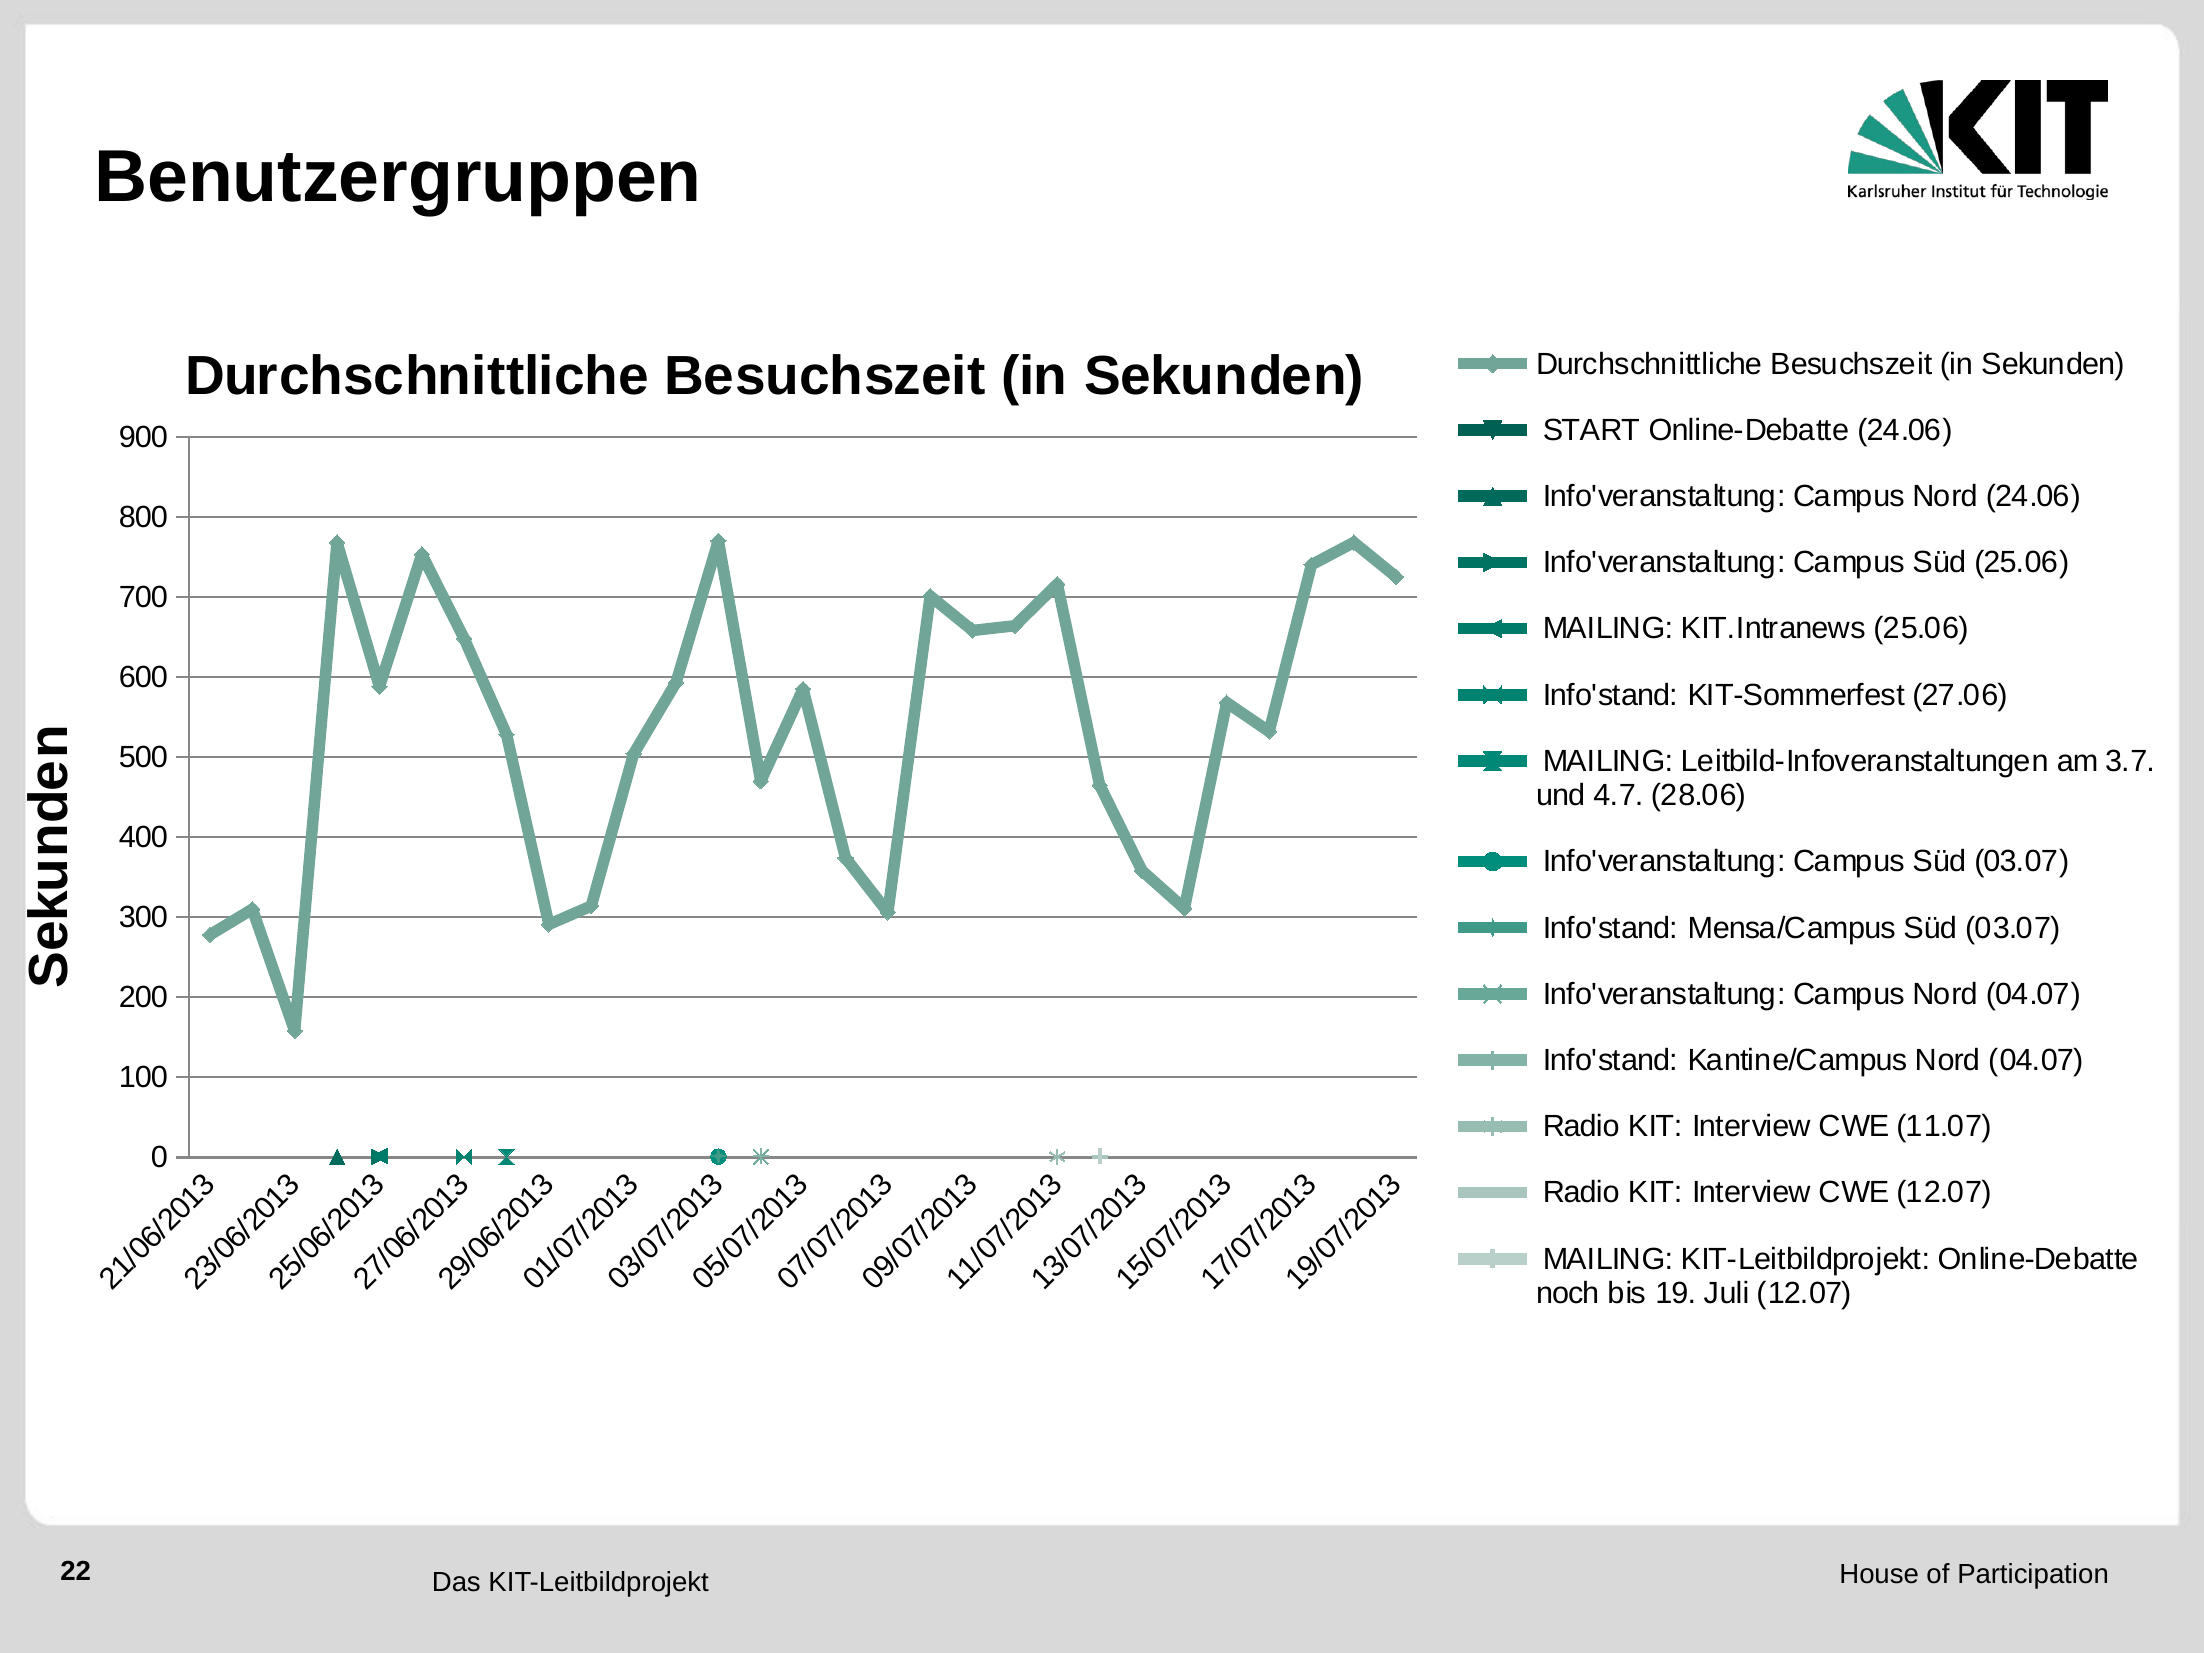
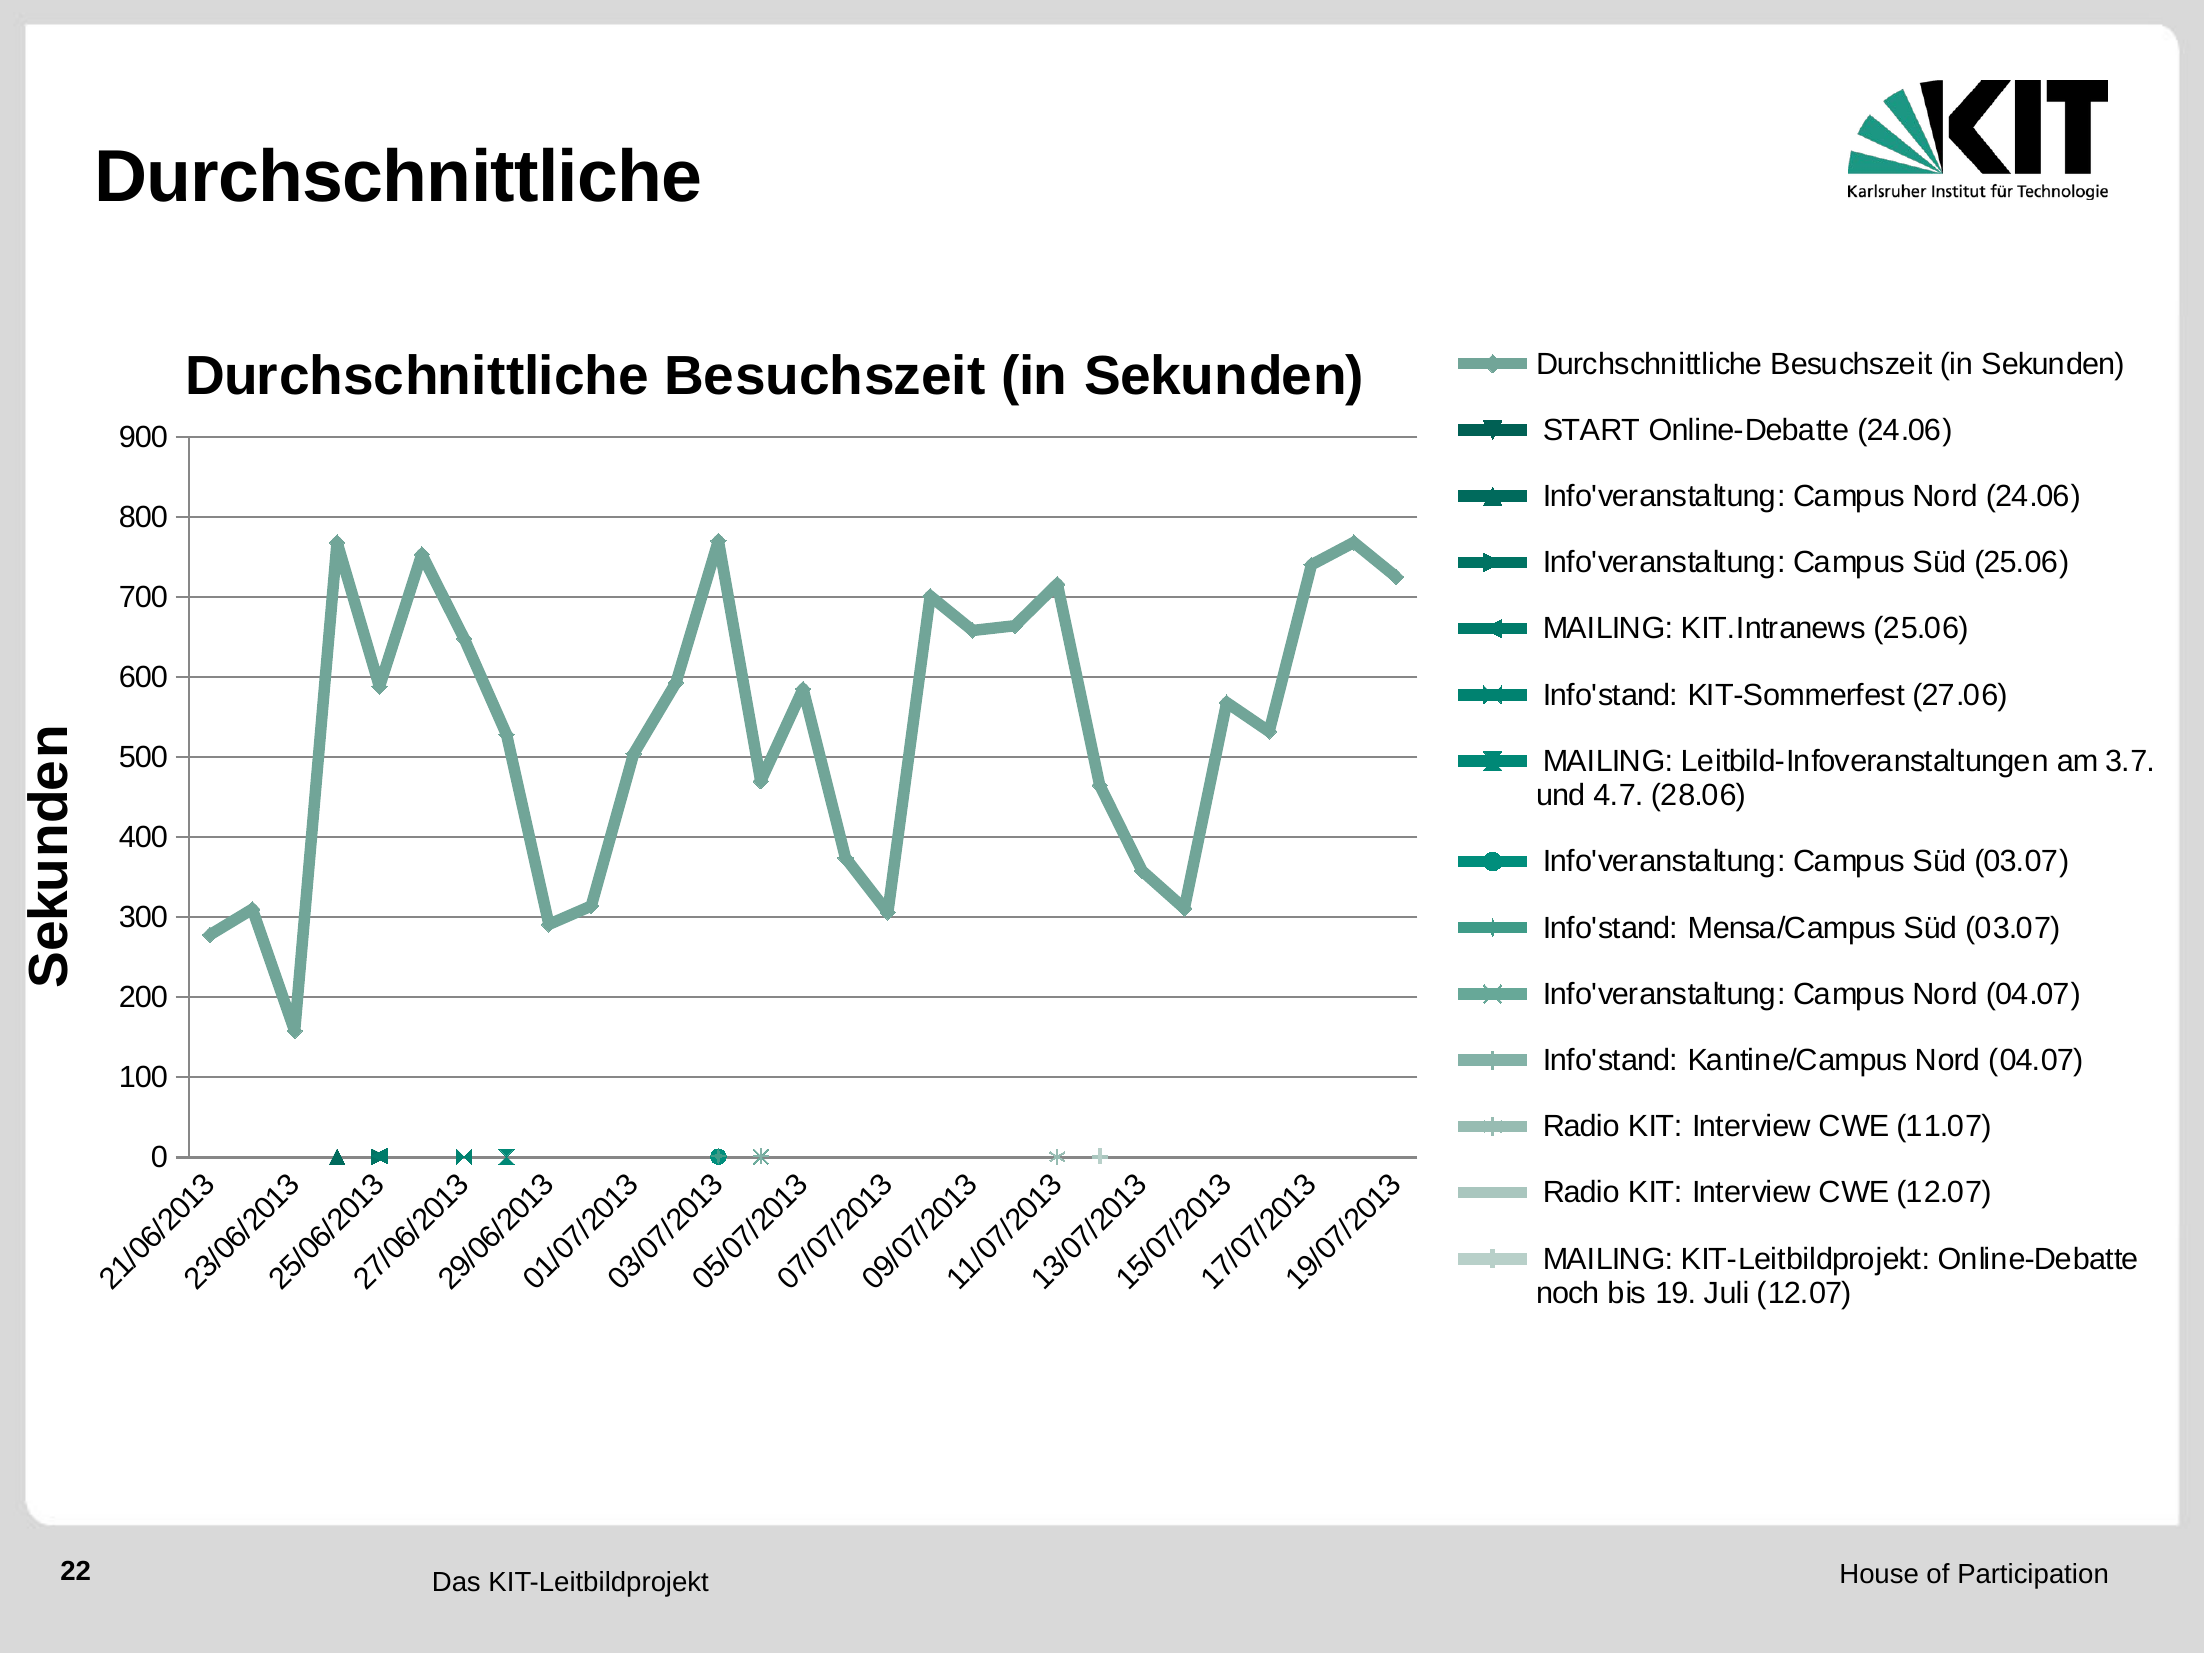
Benutzergruppen at (398, 177): Benutzergruppen -> Durchschnittliche
